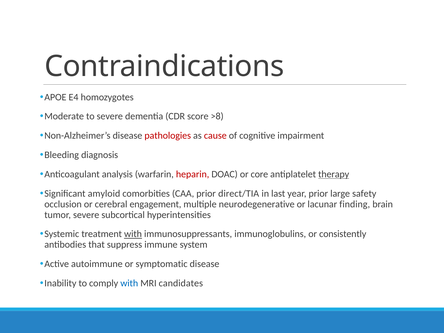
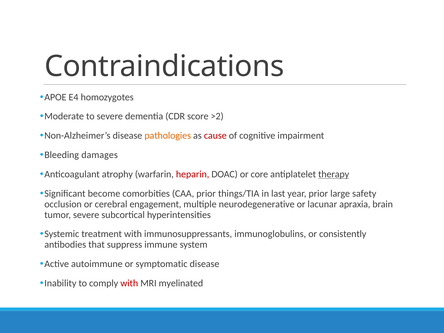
>8: >8 -> >2
pathologies colour: red -> orange
diagnosis: diagnosis -> damages
analysis: analysis -> atrophy
amyloid: amyloid -> become
direct/TIA: direct/TIA -> things/TIA
finding: finding -> apraxia
with at (133, 234) underline: present -> none
with at (129, 283) colour: blue -> red
candidates: candidates -> myelinated
